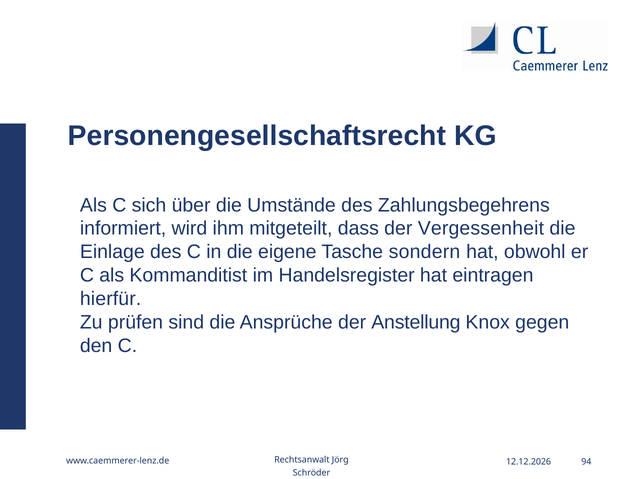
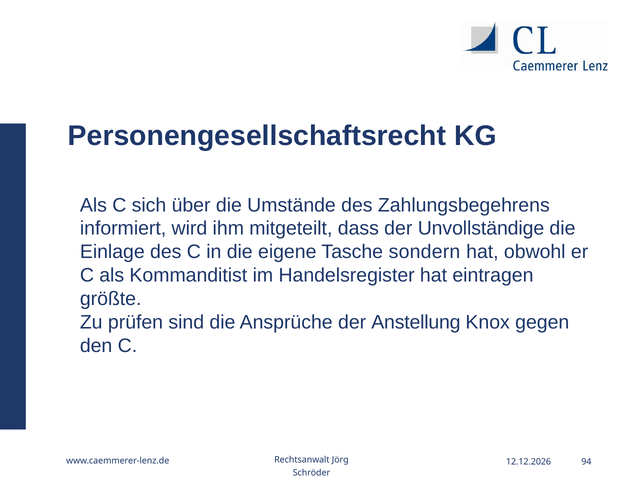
Vergessenheit: Vergessenheit -> Unvollständige
hierfür: hierfür -> größte
